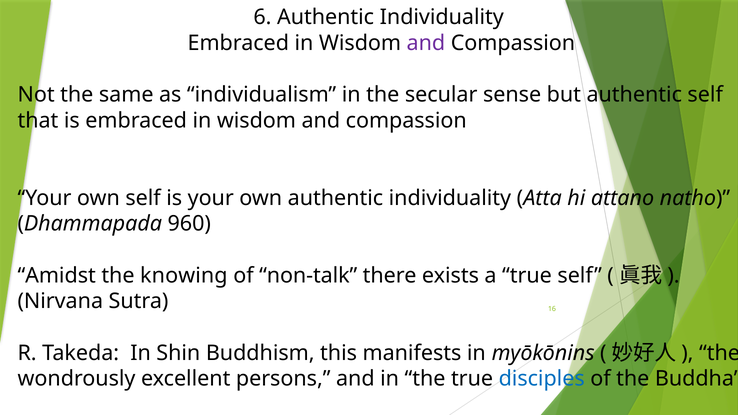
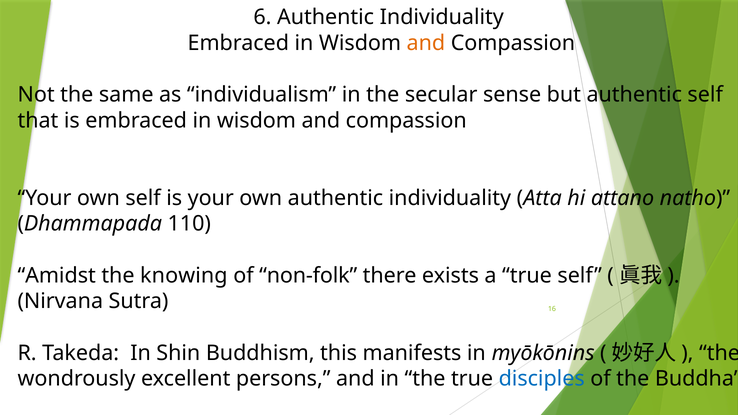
and at (426, 43) colour: purple -> orange
960: 960 -> 110
non-talk: non-talk -> non-folk
